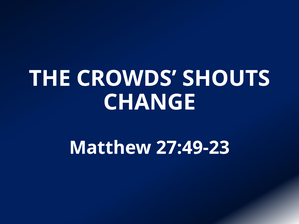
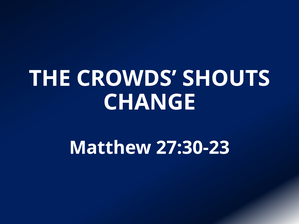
27:49-23: 27:49-23 -> 27:30-23
